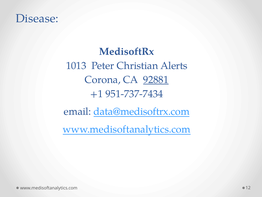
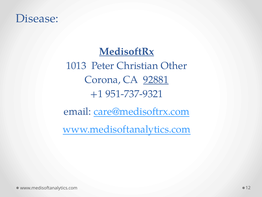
MedisoftRx underline: none -> present
Alerts: Alerts -> Other
951-737-7434: 951-737-7434 -> 951-737-9321
data@medisoftrx.com: data@medisoftrx.com -> care@medisoftrx.com
